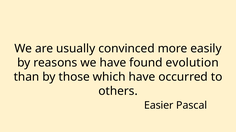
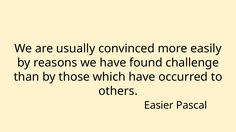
evolution: evolution -> challenge
